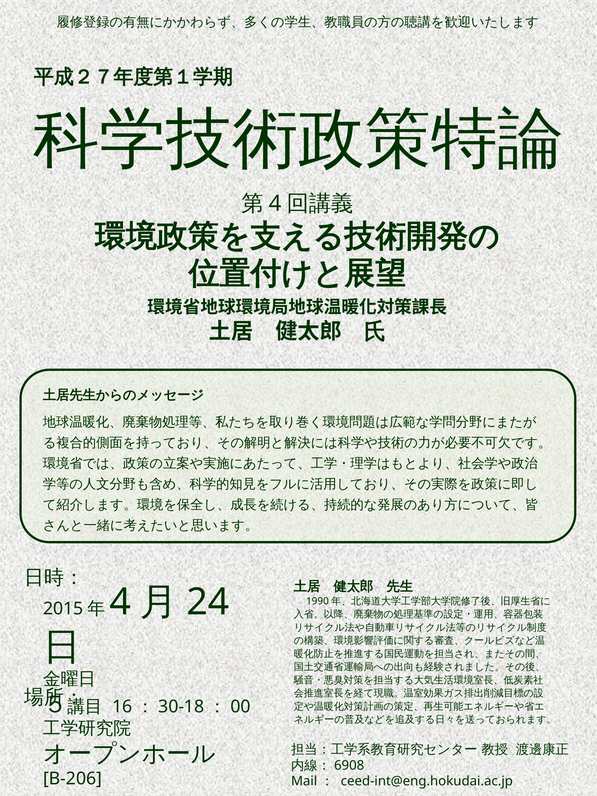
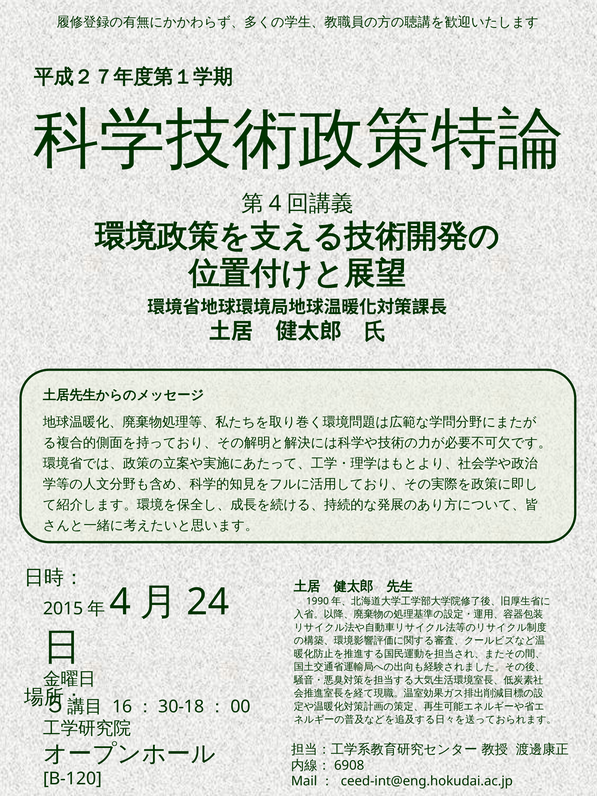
B-206: B-206 -> B-120
